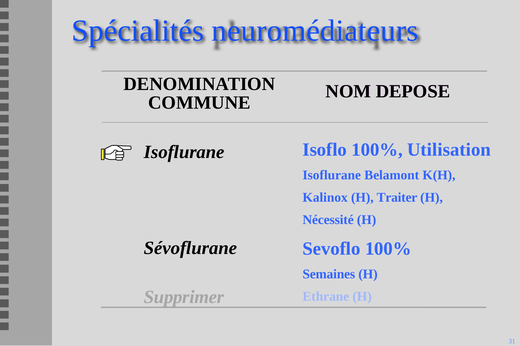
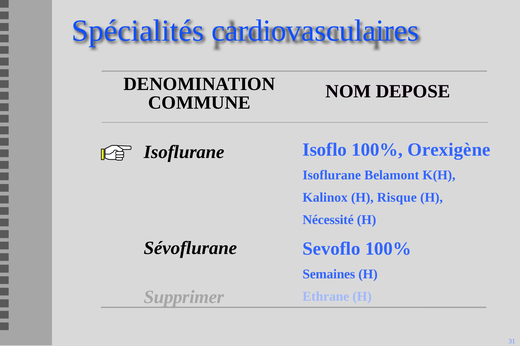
neuromédiateurs: neuromédiateurs -> cardiovasculaires
Utilisation: Utilisation -> Orexigène
Traiter: Traiter -> Risque
